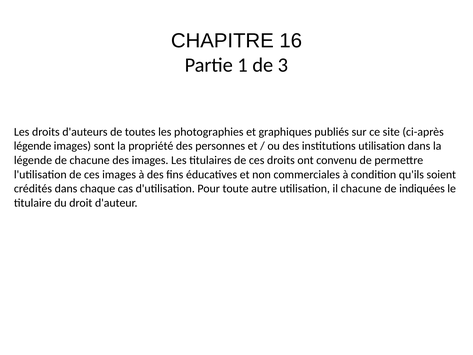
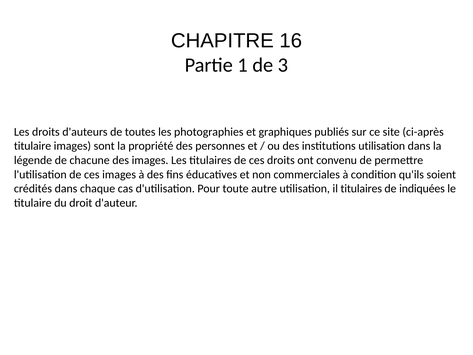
légende at (33, 146): légende -> titulaire
il chacune: chacune -> titulaires
